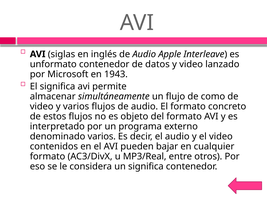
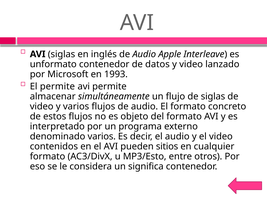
1943: 1943 -> 1993
El significa: significa -> permite
de como: como -> siglas
bajar: bajar -> sitios
MP3/Real: MP3/Real -> MP3/Esto
